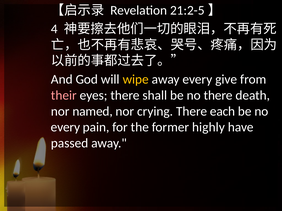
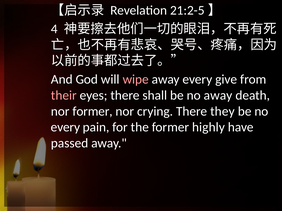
wipe colour: yellow -> pink
no there: there -> away
nor named: named -> former
each: each -> they
